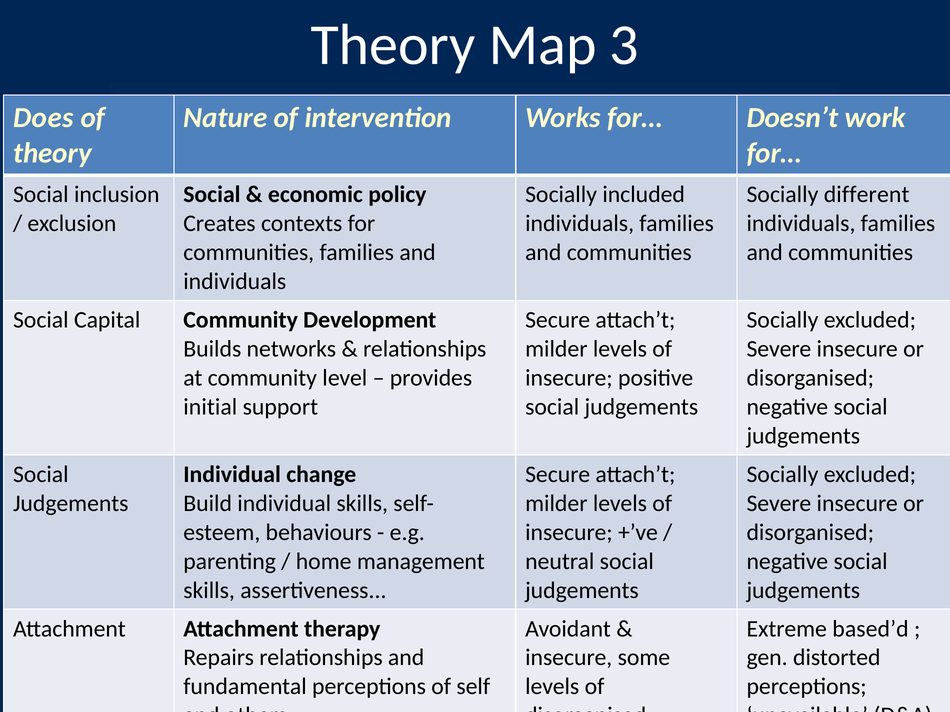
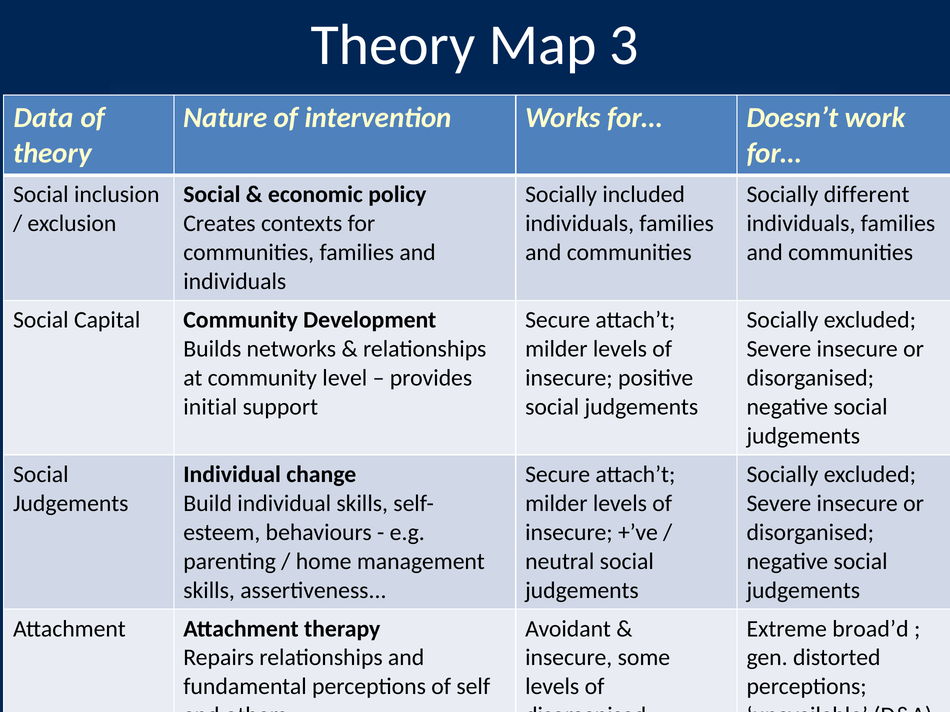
Does: Does -> Data
based’d: based’d -> broad’d
